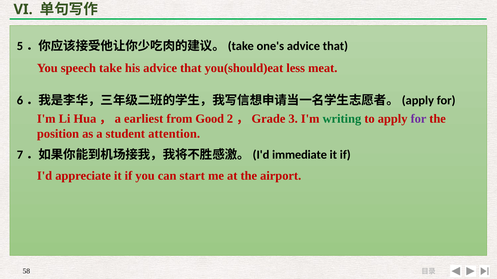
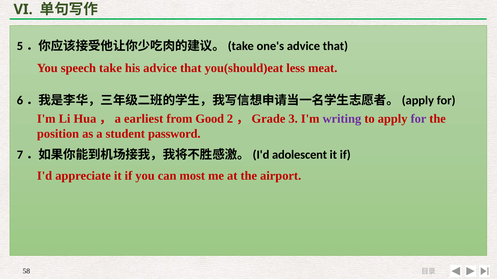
writing colour: green -> purple
attention: attention -> password
immediate: immediate -> adolescent
start: start -> most
